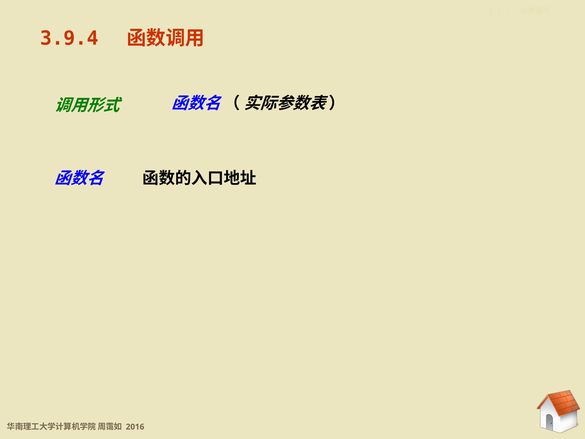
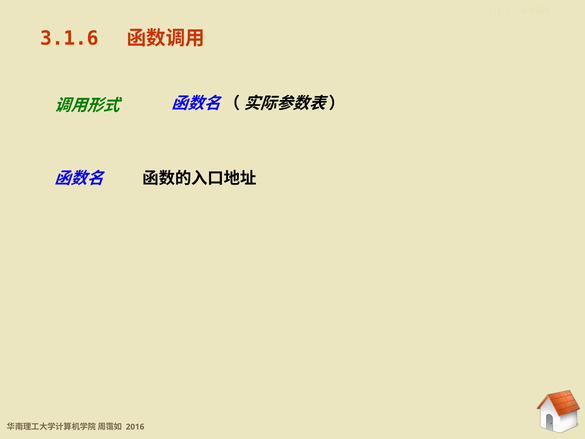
3.9.4: 3.9.4 -> 3.1.6
